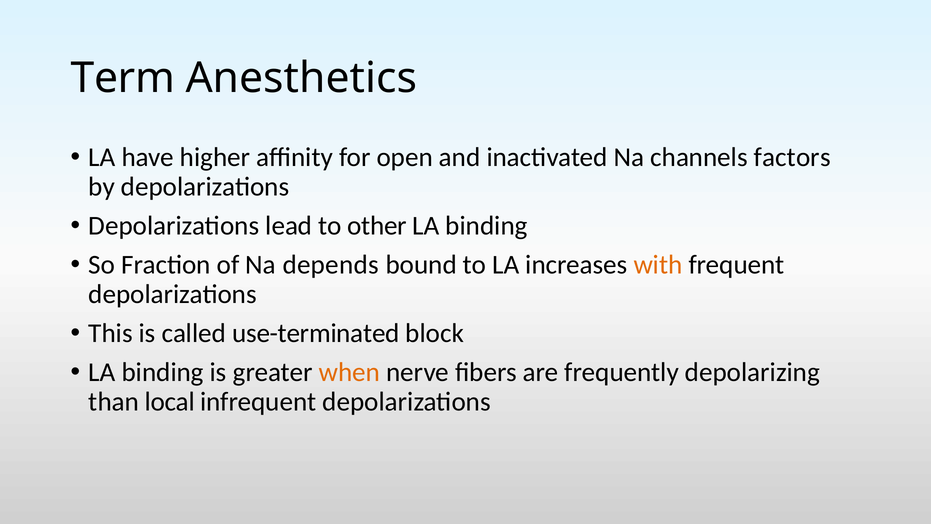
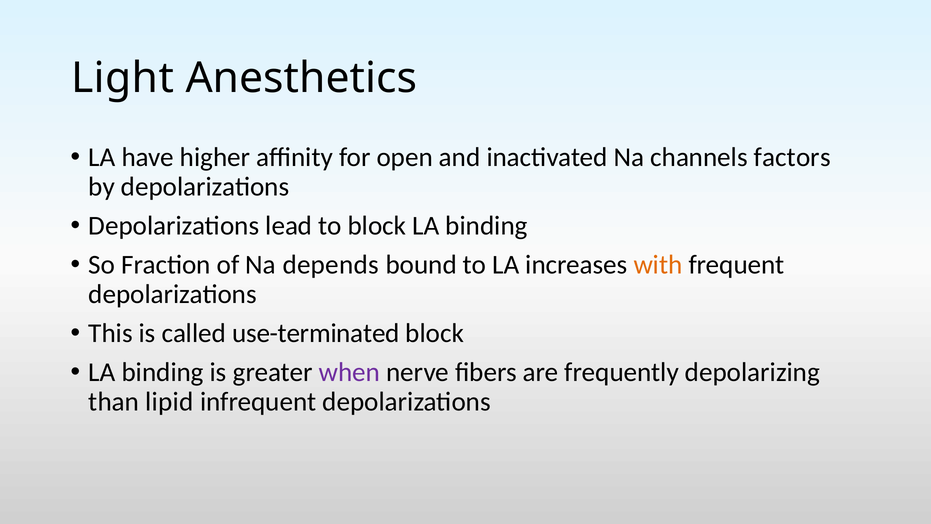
Term: Term -> Light
to other: other -> block
when colour: orange -> purple
local: local -> lipid
